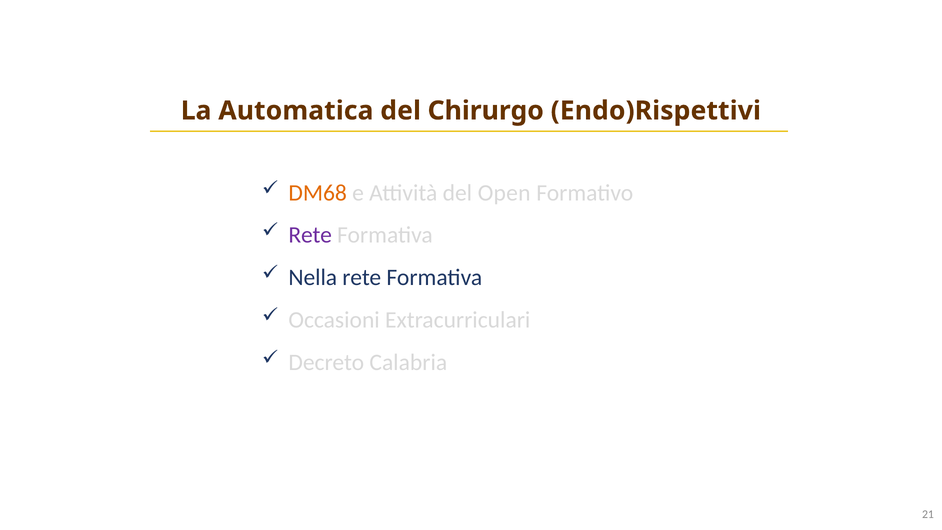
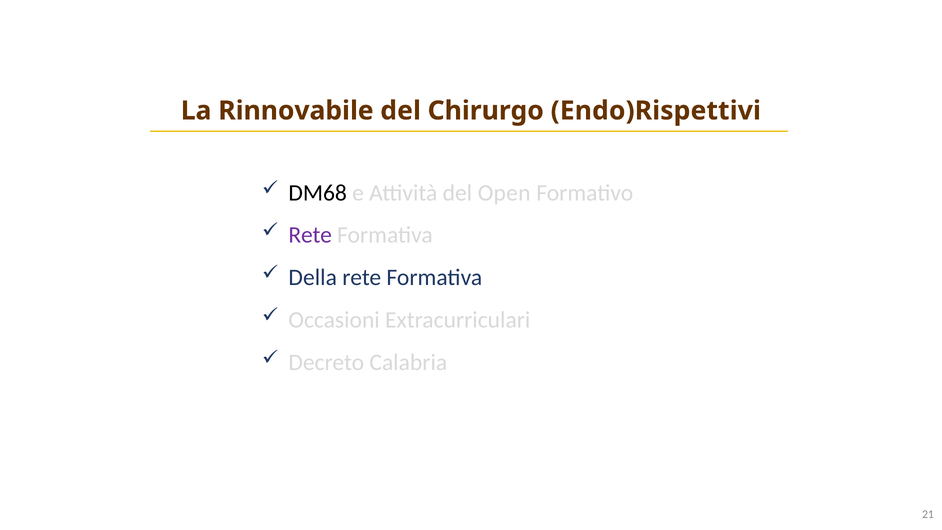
Automatica: Automatica -> Rinnovabile
DM68 colour: orange -> black
Nella: Nella -> Della
